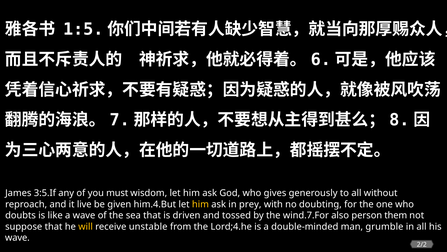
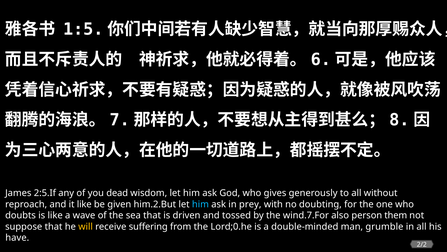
3:5.If: 3:5.If -> 2:5.If
must: must -> dead
it live: live -> like
him.4.But: him.4.But -> him.2.But
him at (200, 204) colour: yellow -> light blue
unstable: unstable -> suffering
Lord;4.he: Lord;4.he -> Lord;0.he
wave at (17, 237): wave -> have
